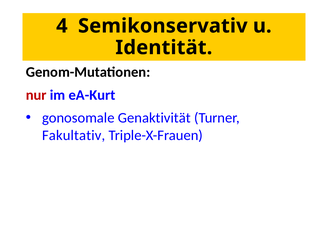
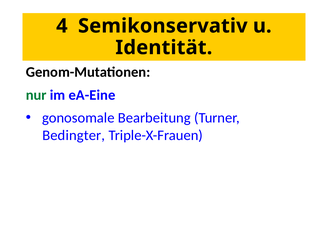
nur colour: red -> green
eA-Kurt: eA-Kurt -> eA-Eine
Genaktivität: Genaktivität -> Bearbeitung
Fakultativ: Fakultativ -> Bedingter
